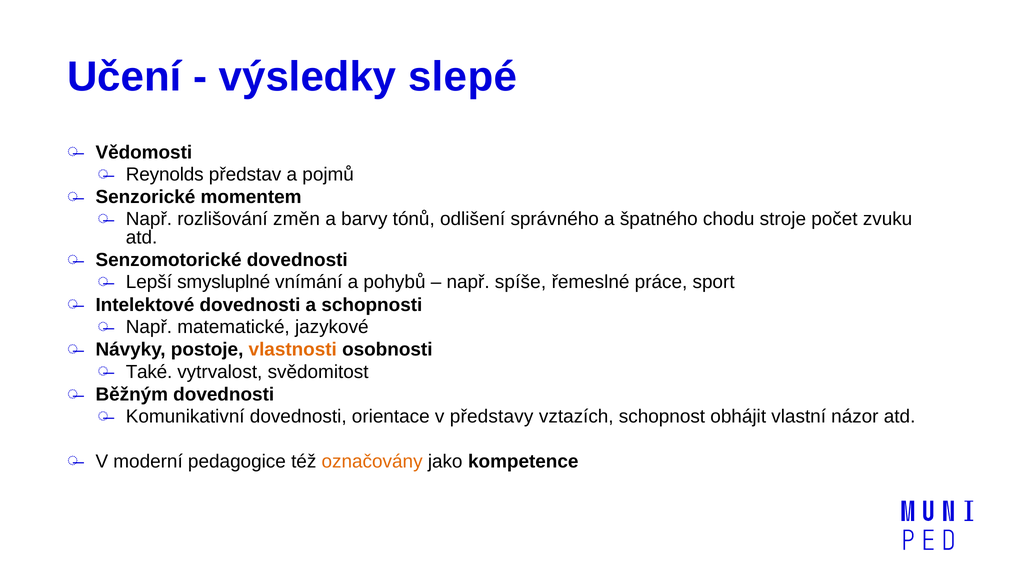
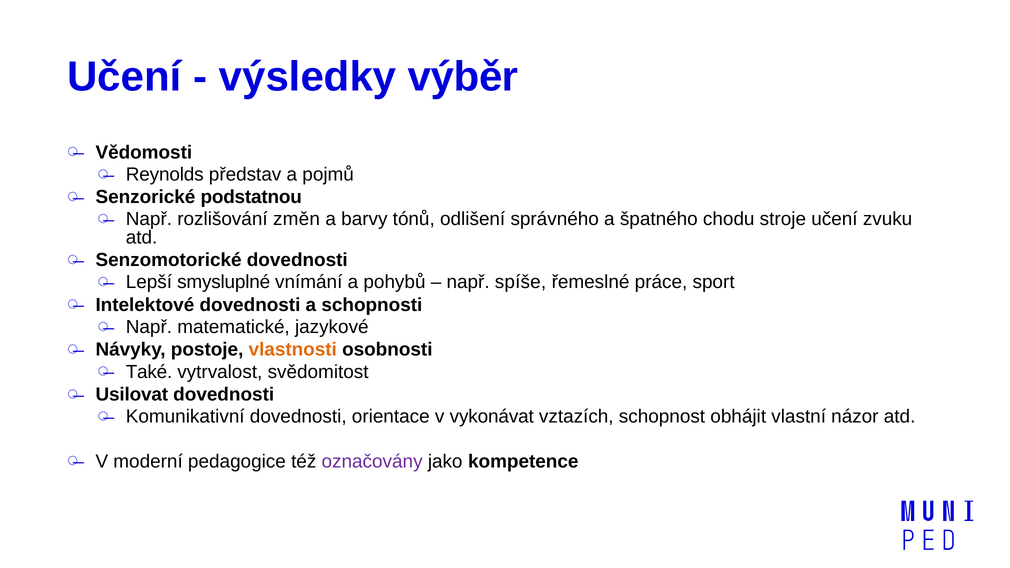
slepé: slepé -> výběr
momentem: momentem -> podstatnou
stroje počet: počet -> učení
Běžným: Běžným -> Usilovat
představy: představy -> vykonávat
označovány colour: orange -> purple
